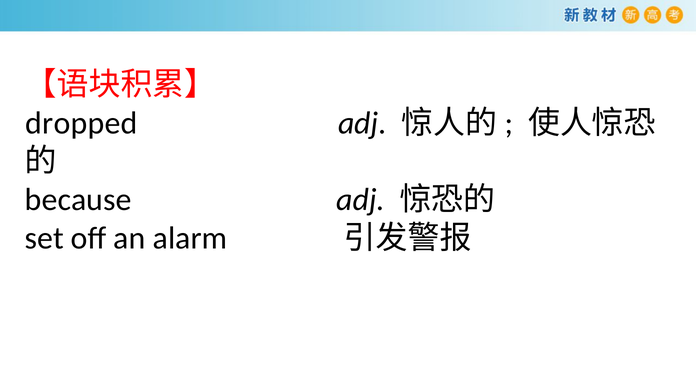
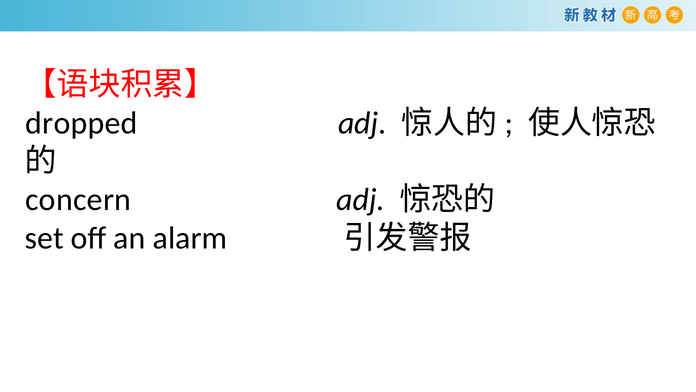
because: because -> concern
